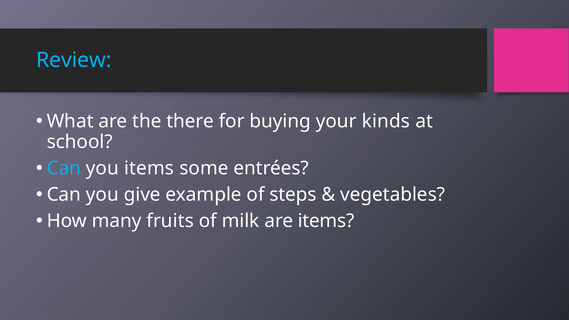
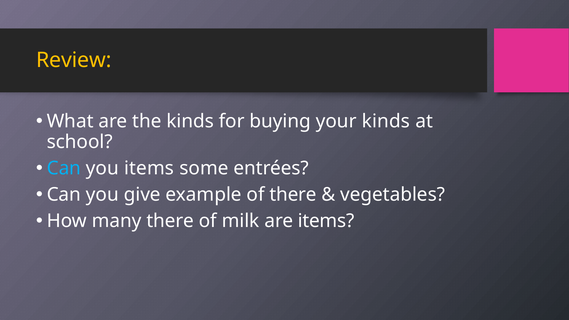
Review colour: light blue -> yellow
the there: there -> kinds
of steps: steps -> there
many fruits: fruits -> there
